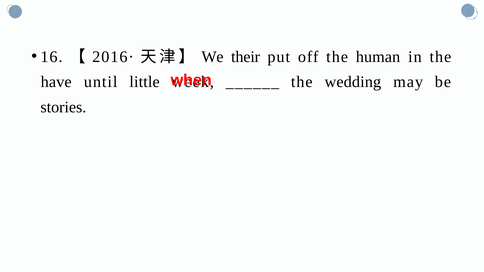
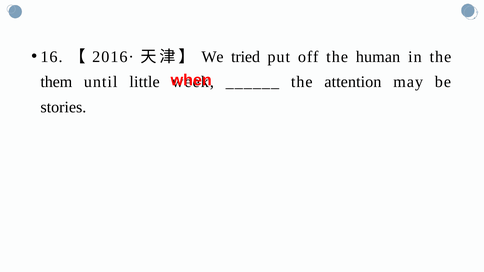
their: their -> tried
have: have -> them
wedding: wedding -> attention
